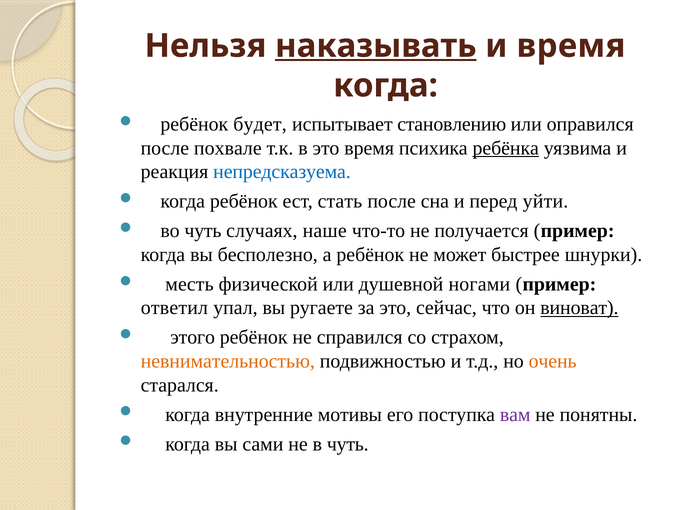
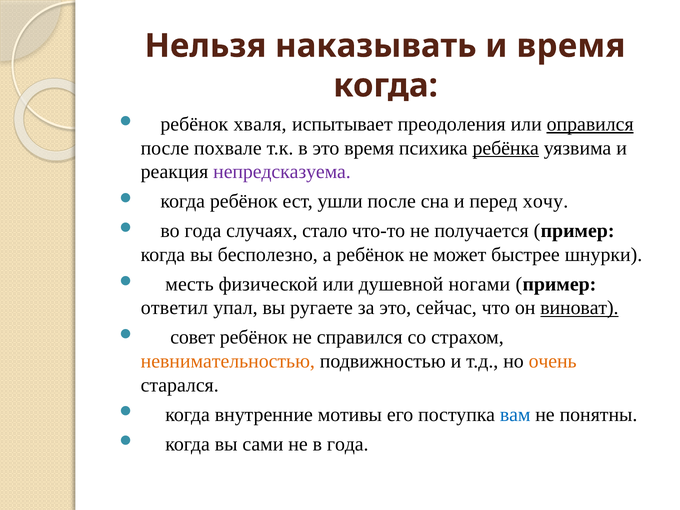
наказывать underline: present -> none
будет: будет -> хваля
становлению: становлению -> преодоления
оправился underline: none -> present
непредсказуема colour: blue -> purple
стать: стать -> ушли
уйти: уйти -> хочу
во чуть: чуть -> года
наше: наше -> стало
этого: этого -> совет
вам colour: purple -> blue
в чуть: чуть -> года
